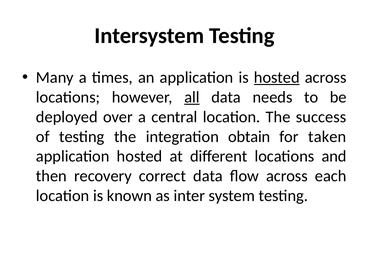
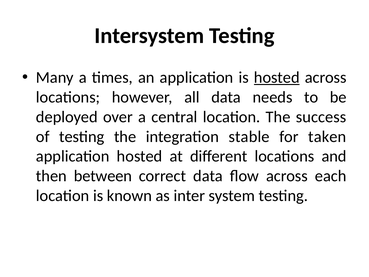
all underline: present -> none
obtain: obtain -> stable
recovery: recovery -> between
